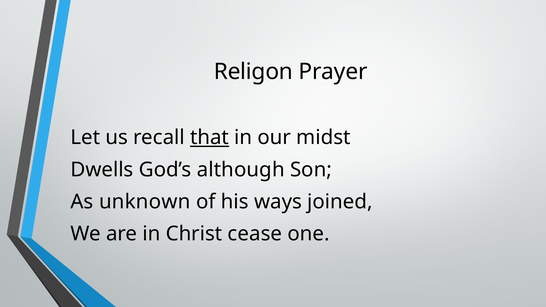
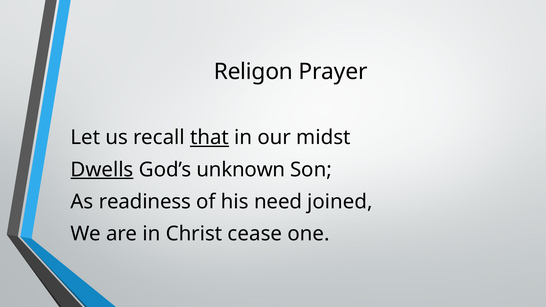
Dwells underline: none -> present
although: although -> unknown
unknown: unknown -> readiness
ways: ways -> need
